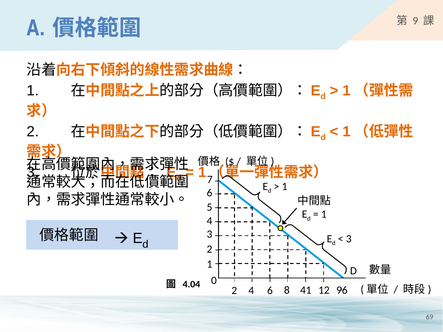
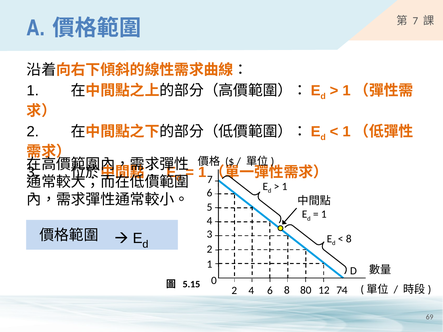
9 at (415, 21): 9 -> 7
3 at (349, 239): 3 -> 8
4.04: 4.04 -> 5.15
41: 41 -> 80
96: 96 -> 74
